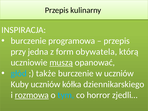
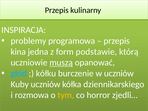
burczenie at (28, 41): burczenie -> problemy
przy: przy -> kina
obywatela: obywatela -> podstawie
także: także -> kółku
rozmowa underline: present -> none
tym colour: light blue -> yellow
